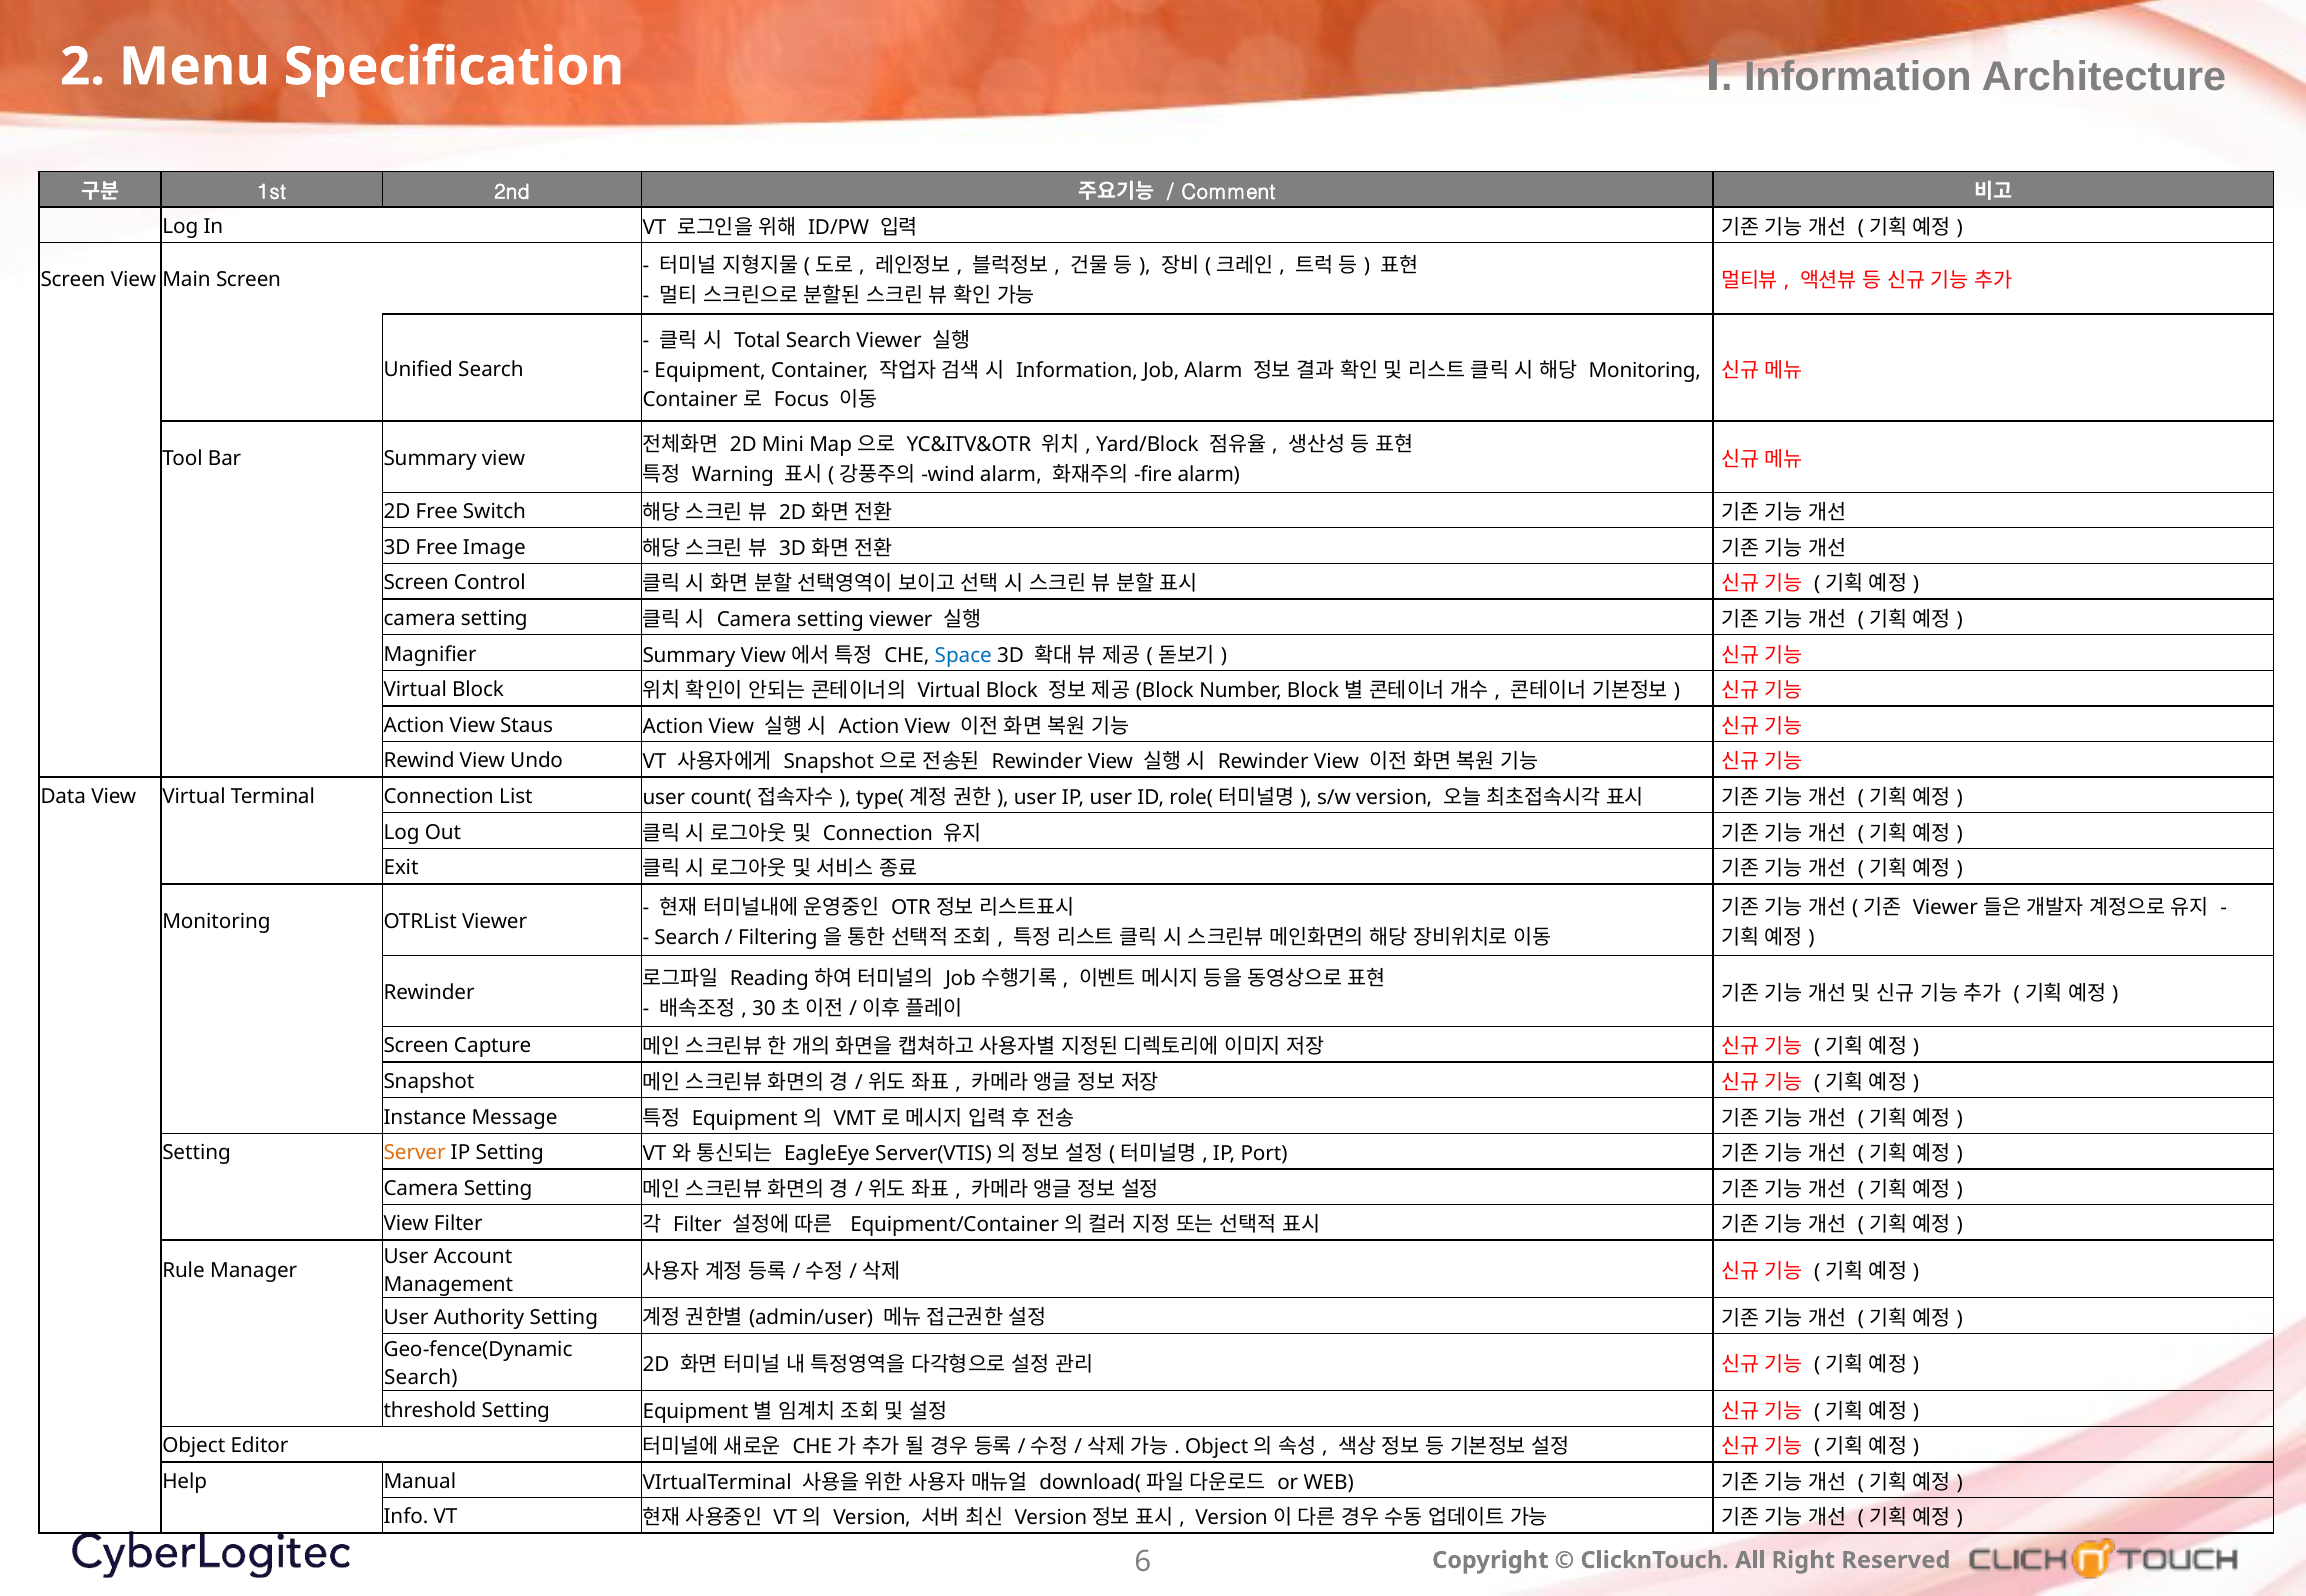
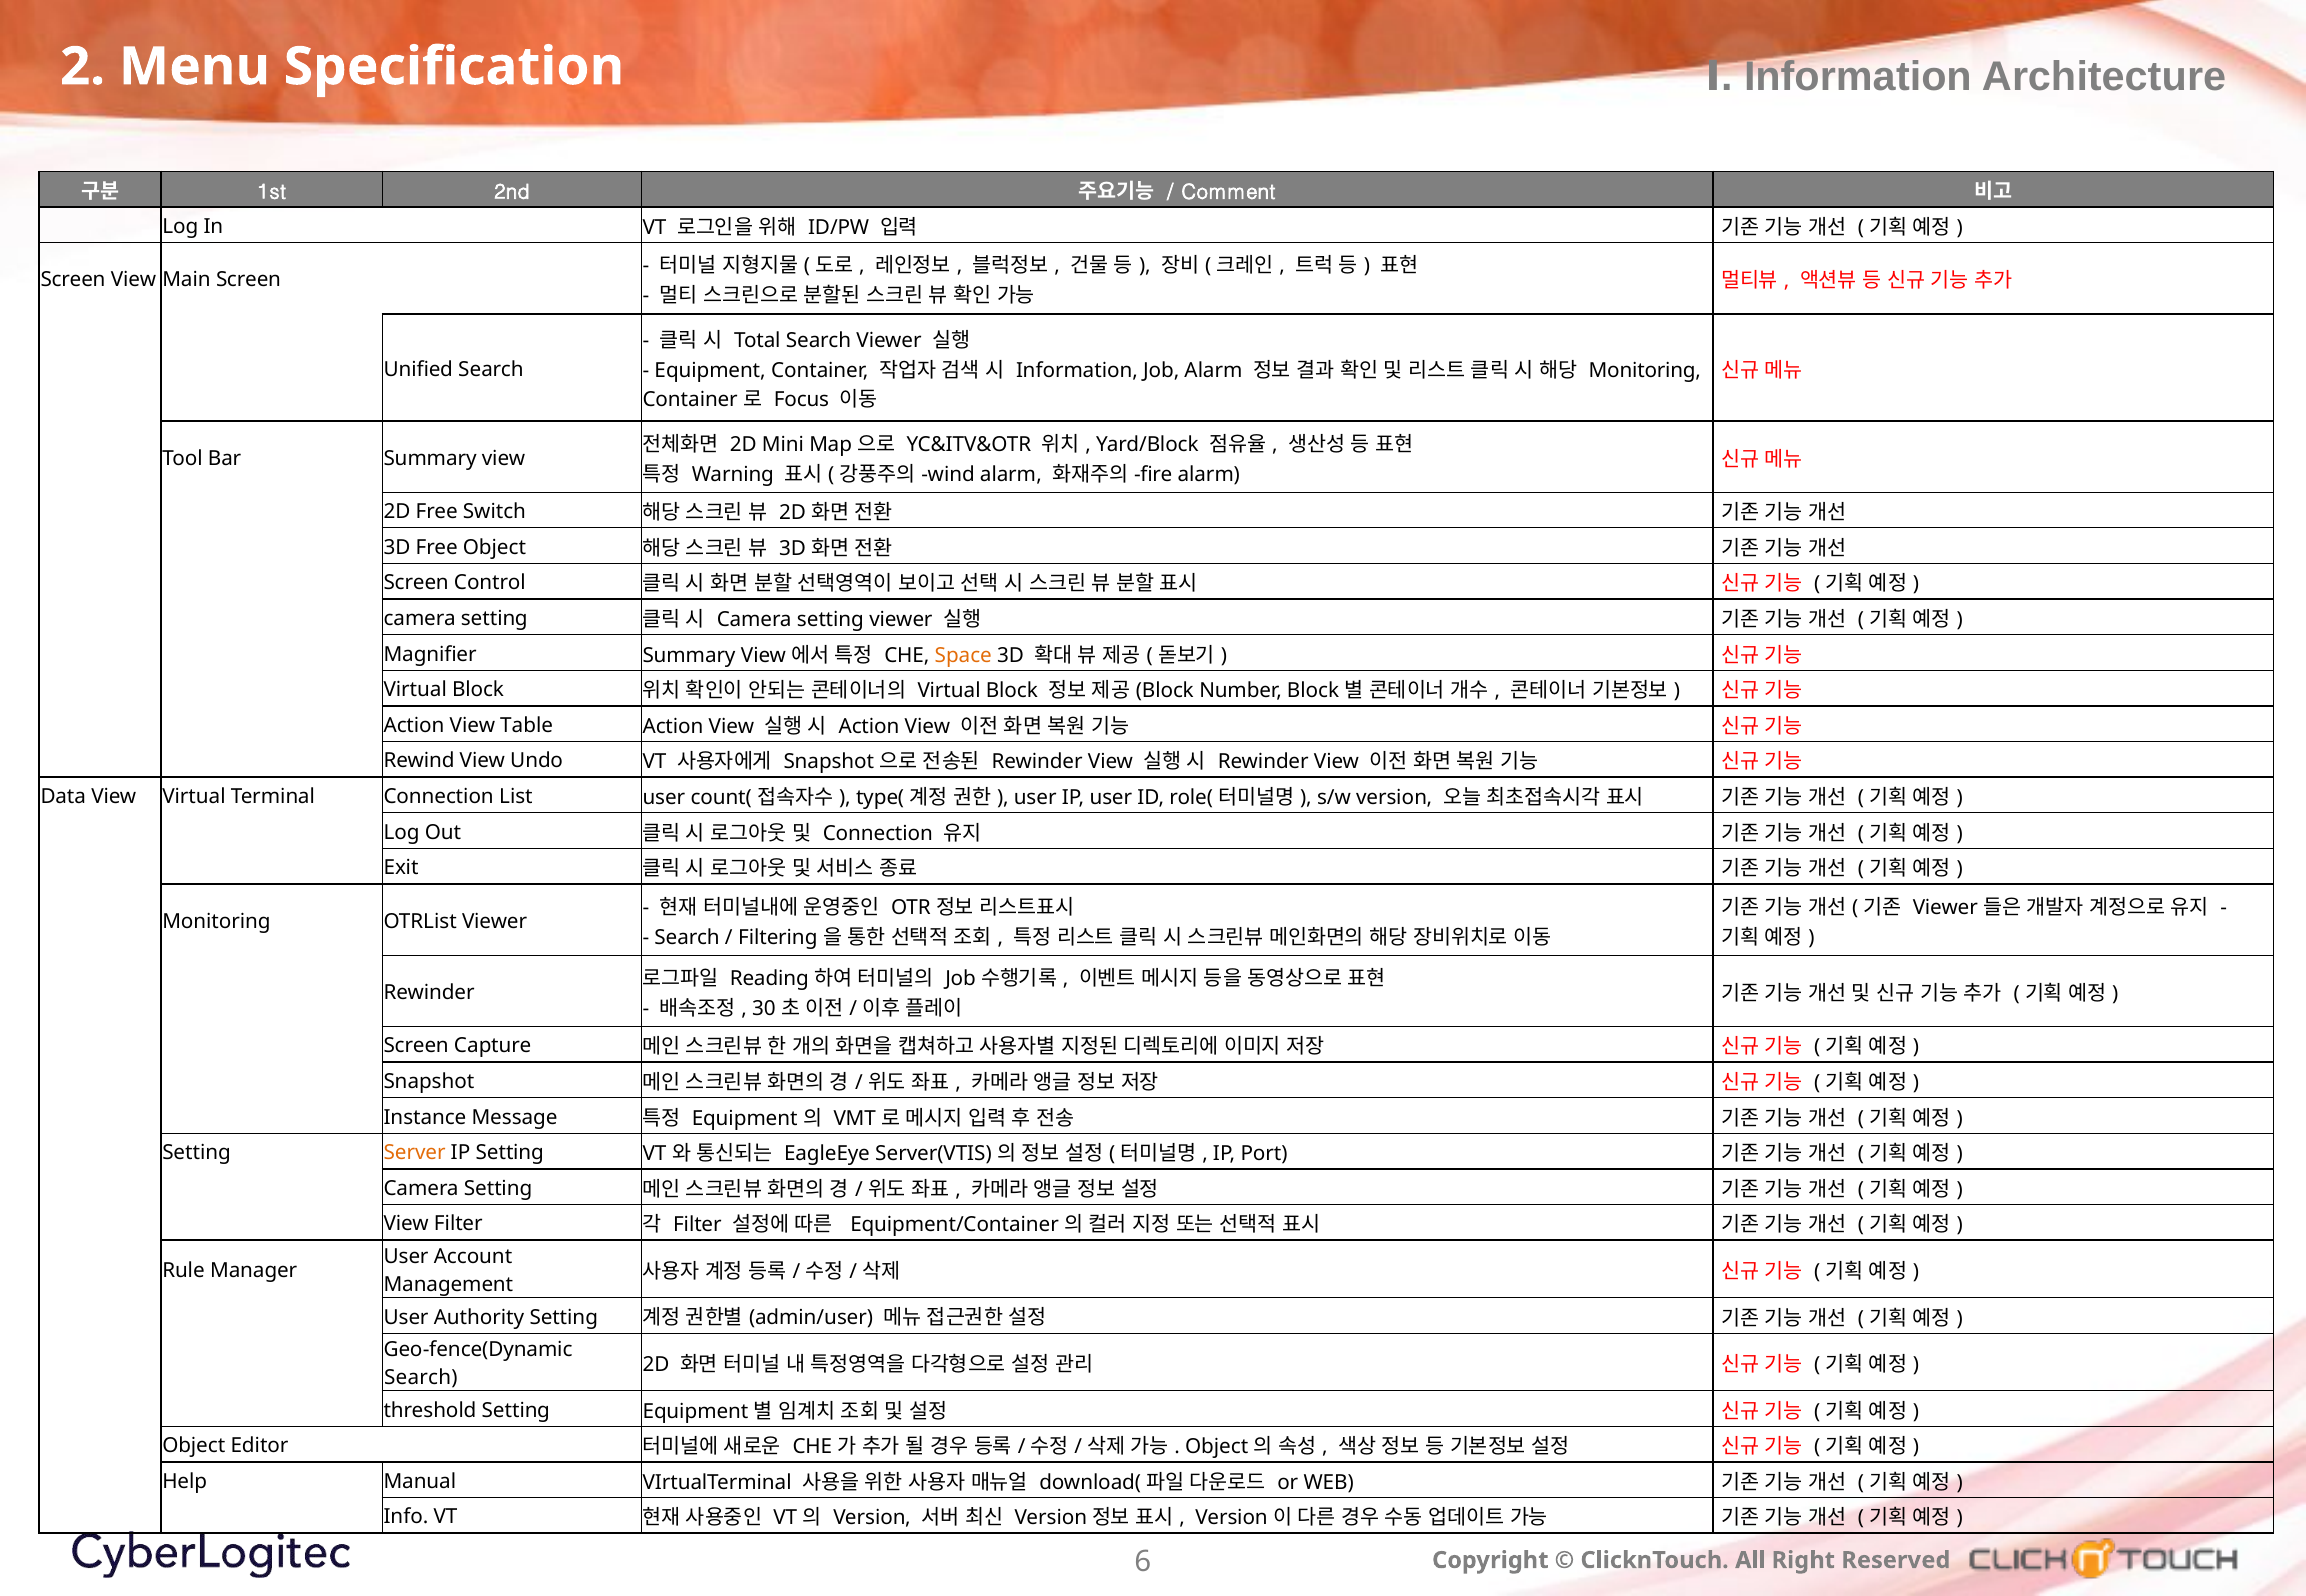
Free Image: Image -> Object
Space colour: blue -> orange
Staus: Staus -> Table
